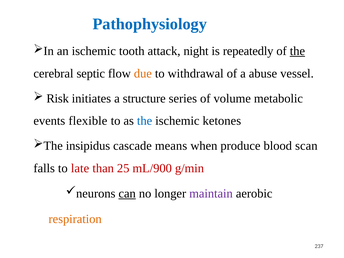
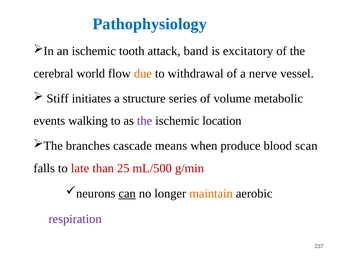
night: night -> band
repeatedly: repeatedly -> excitatory
the at (297, 51) underline: present -> none
septic: septic -> world
abuse: abuse -> nerve
Risk: Risk -> Stiff
flexible: flexible -> walking
the at (145, 121) colour: blue -> purple
ketones: ketones -> location
insipidus: insipidus -> branches
mL/900: mL/900 -> mL/500
maintain colour: purple -> orange
respiration colour: orange -> purple
